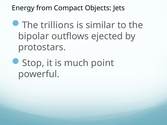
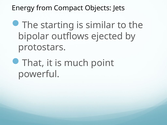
trillions: trillions -> starting
Stop: Stop -> That
